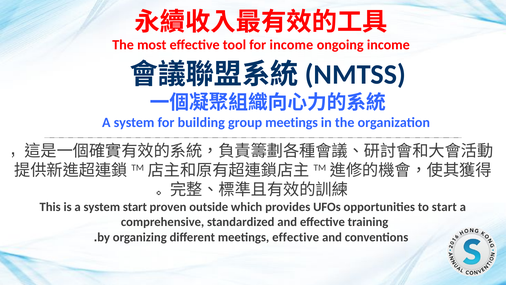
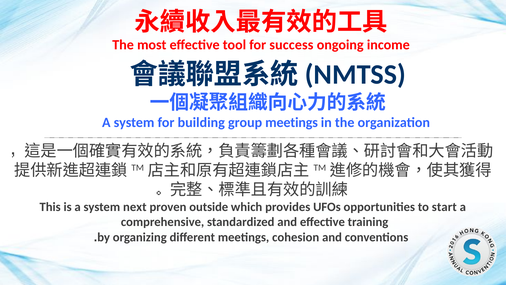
for income: income -> success
system start: start -> next
meetings effective: effective -> cohesion
